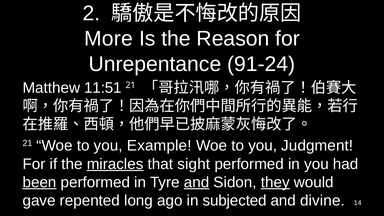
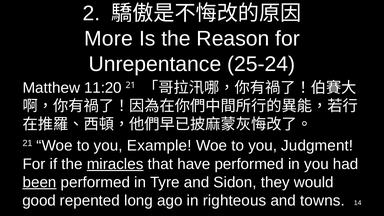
91-24: 91-24 -> 25-24
11:51: 11:51 -> 11:20
sight: sight -> have
and at (197, 182) underline: present -> none
they underline: present -> none
gave: gave -> good
subjected: subjected -> righteous
divine: divine -> towns
